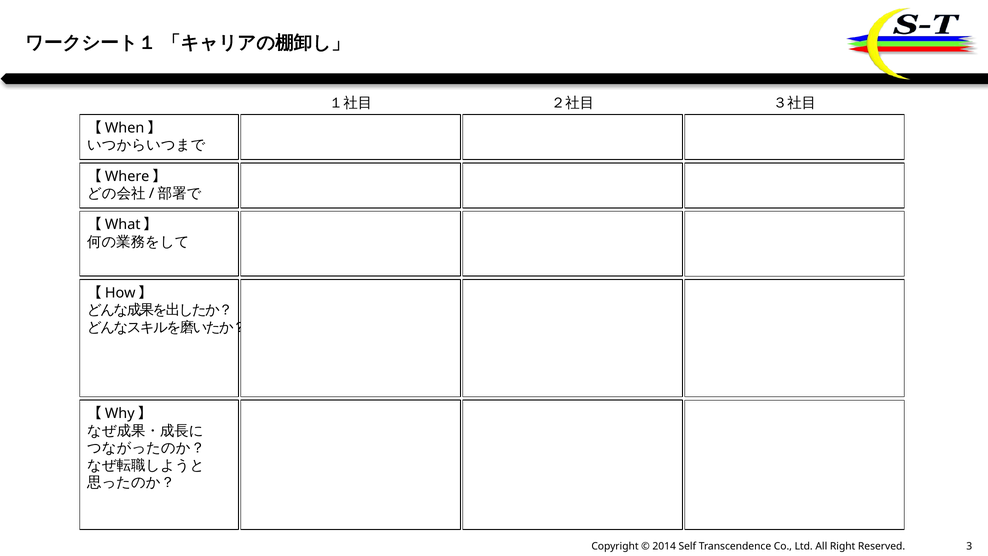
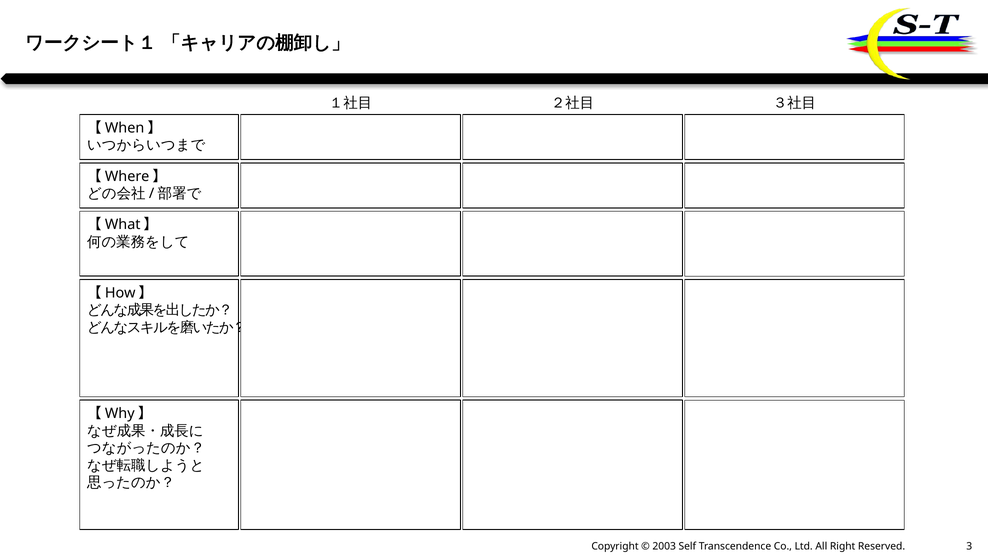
2014: 2014 -> 2003
